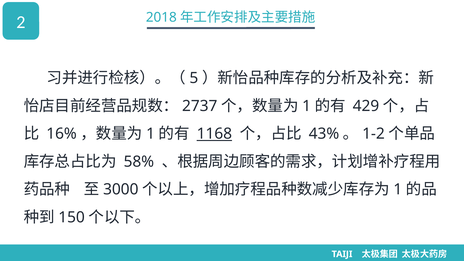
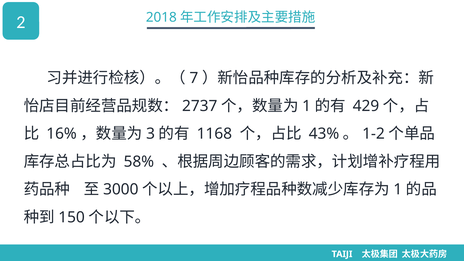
5: 5 -> 7
1 at (151, 134): 1 -> 3
1168 underline: present -> none
